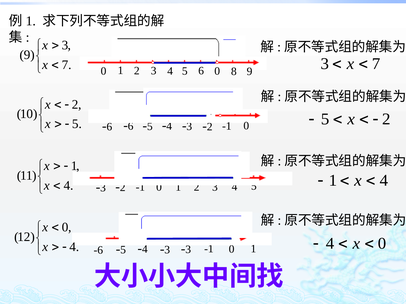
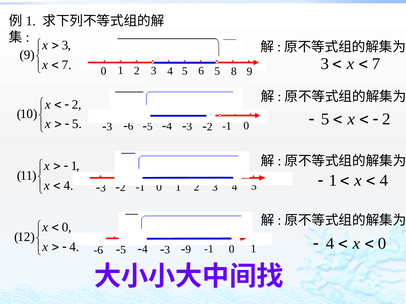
0 0: 0 -> 5
6 at (109, 127): 6 -> 3
3 at (188, 250): 3 -> 9
